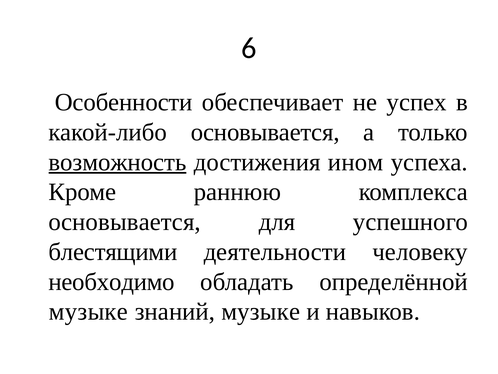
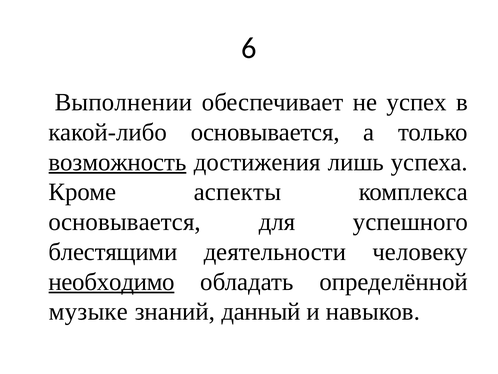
Особенности: Особенности -> Выполнении
ином: ином -> лишь
раннюю: раннюю -> аспекты
необходимо underline: none -> present
знаний музыке: музыке -> данный
